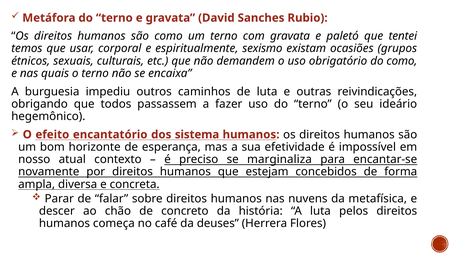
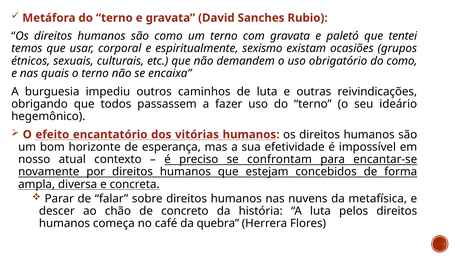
sistema: sistema -> vitórias
marginaliza: marginaliza -> confrontam
deuses: deuses -> quebra
